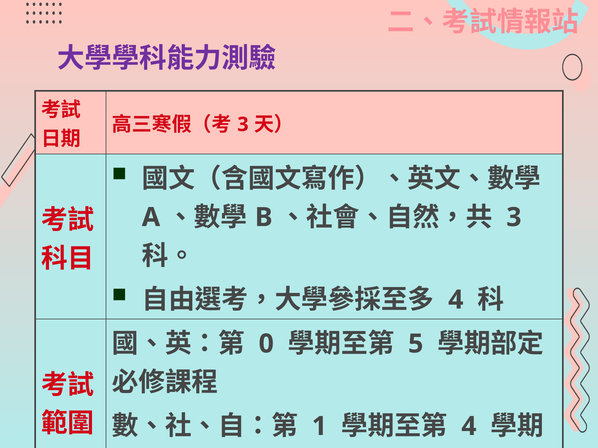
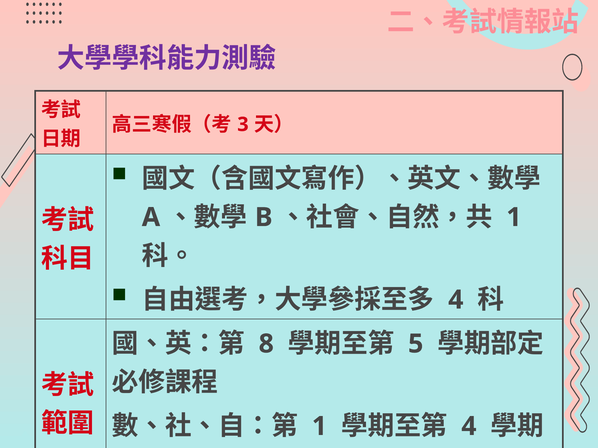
3 at (514, 218): 3 -> 1
0: 0 -> 8
